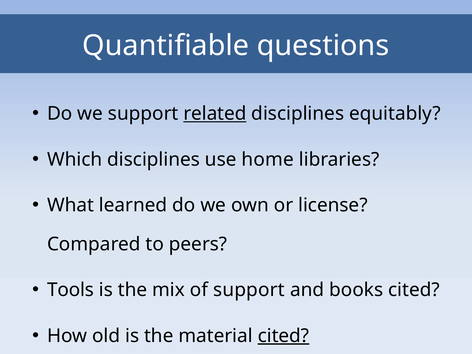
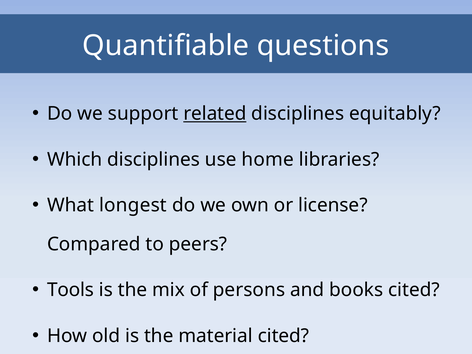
learned: learned -> longest
of support: support -> persons
cited at (283, 336) underline: present -> none
